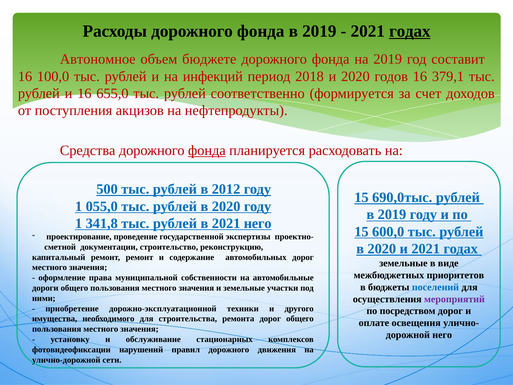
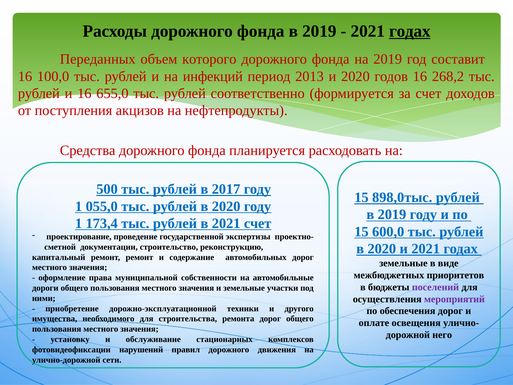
Автономное: Автономное -> Переданных
бюджете: бюджете -> которого
2018: 2018 -> 2013
379,1: 379,1 -> 268,2
фонда at (207, 150) underline: present -> none
2012: 2012 -> 2017
690,0тыс: 690,0тыс -> 898,0тыс
341,8: 341,8 -> 173,4
2021 него: него -> счет
поселений colour: blue -> purple
посредством: посредством -> обеспечения
